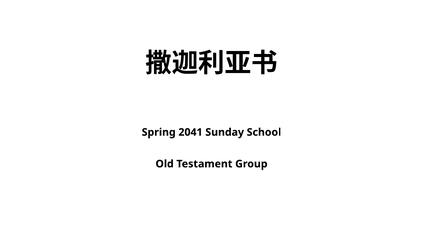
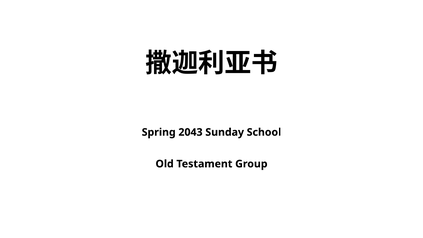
2041: 2041 -> 2043
